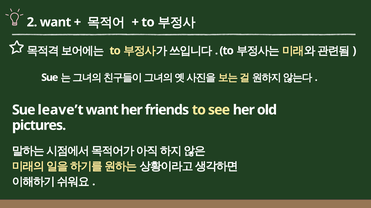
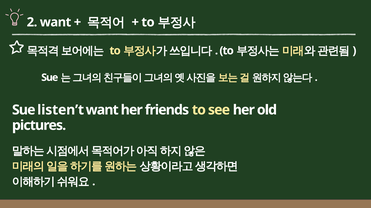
leave’t: leave’t -> listen’t
